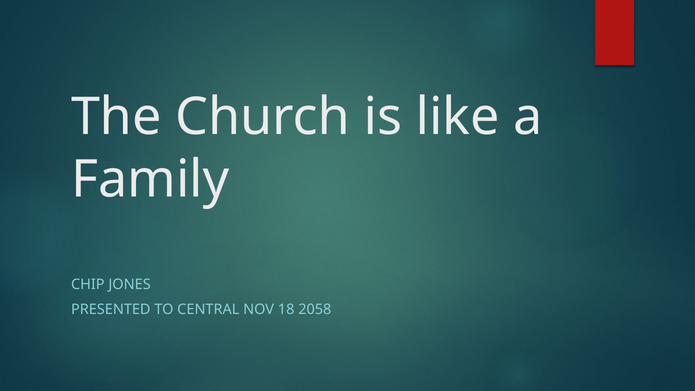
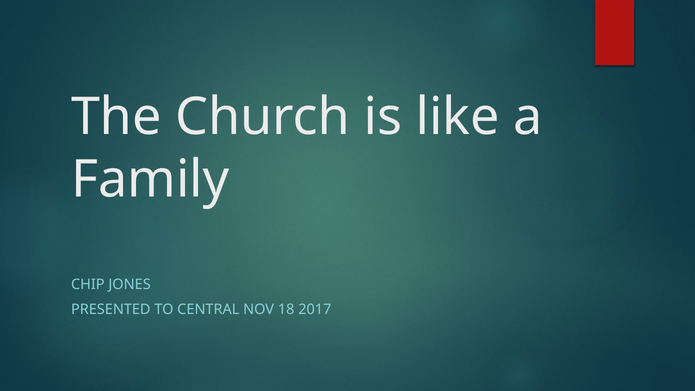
2058: 2058 -> 2017
